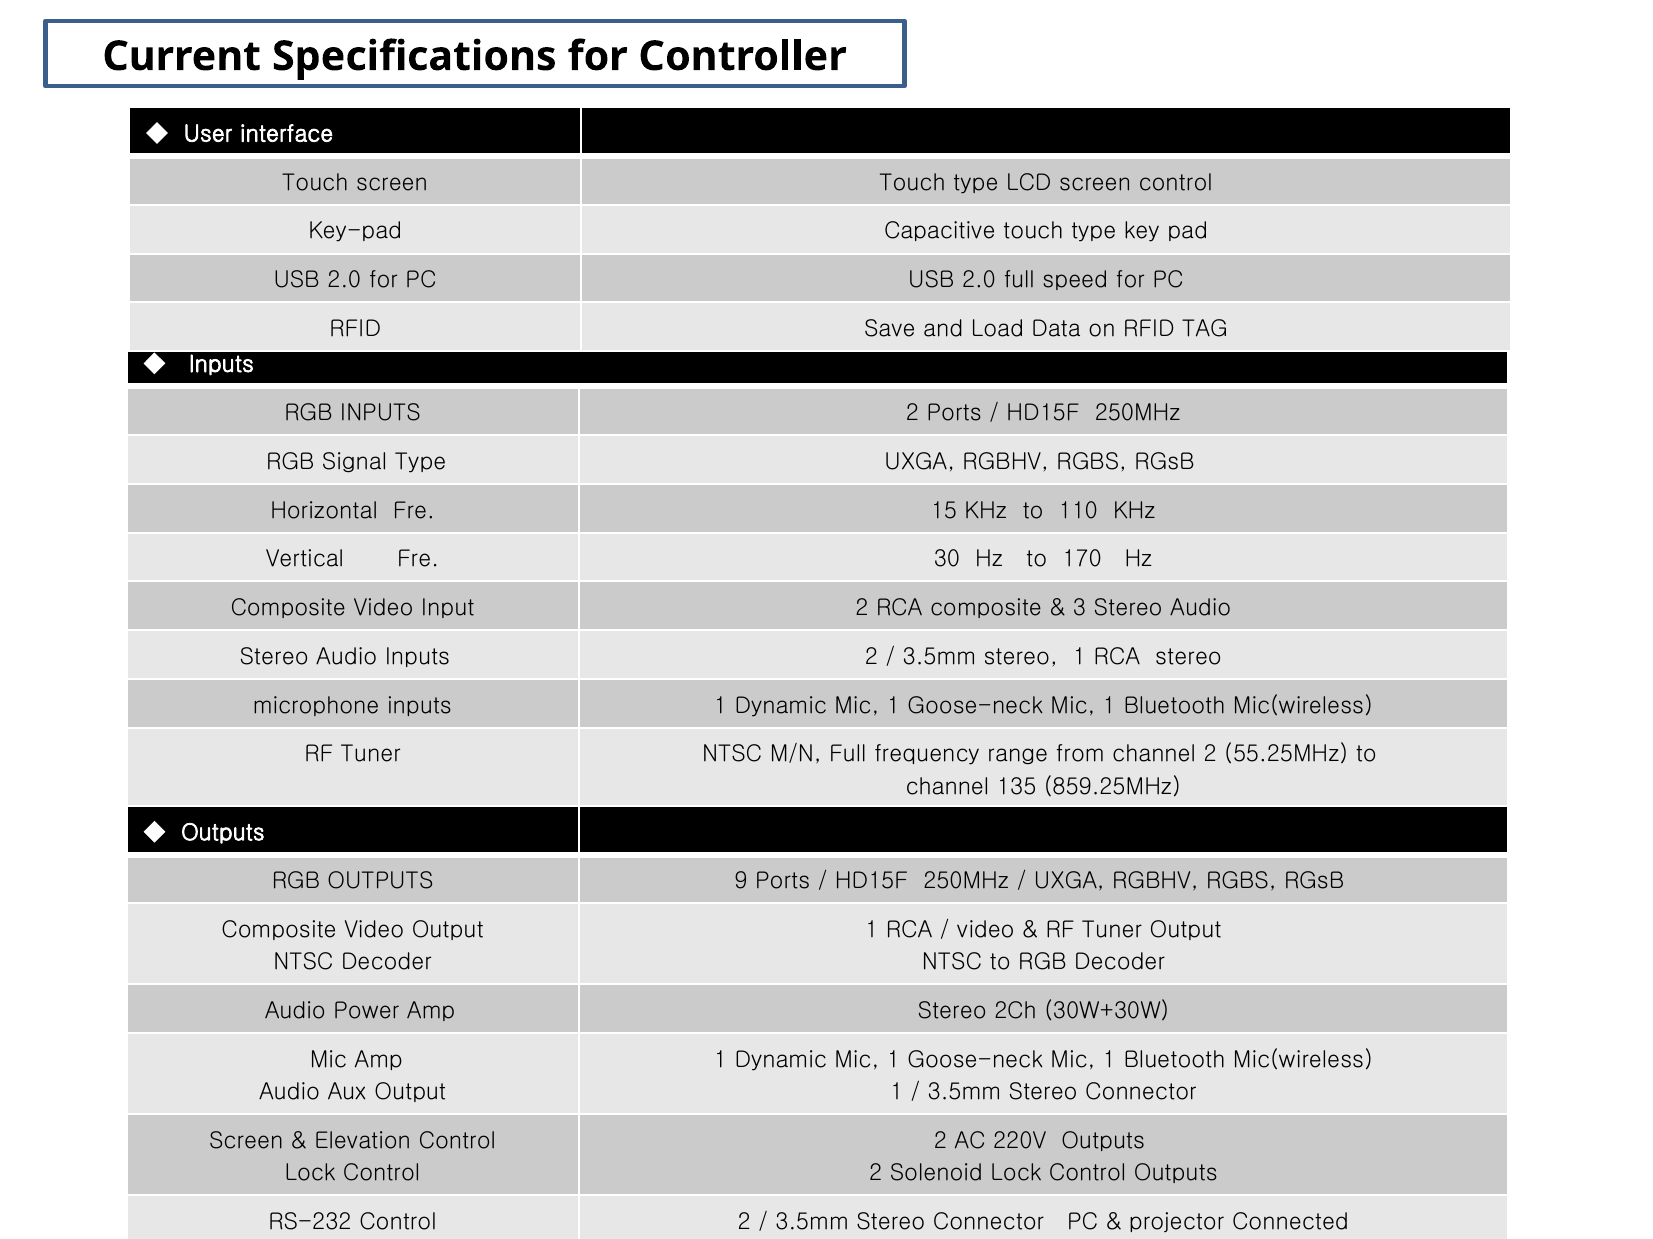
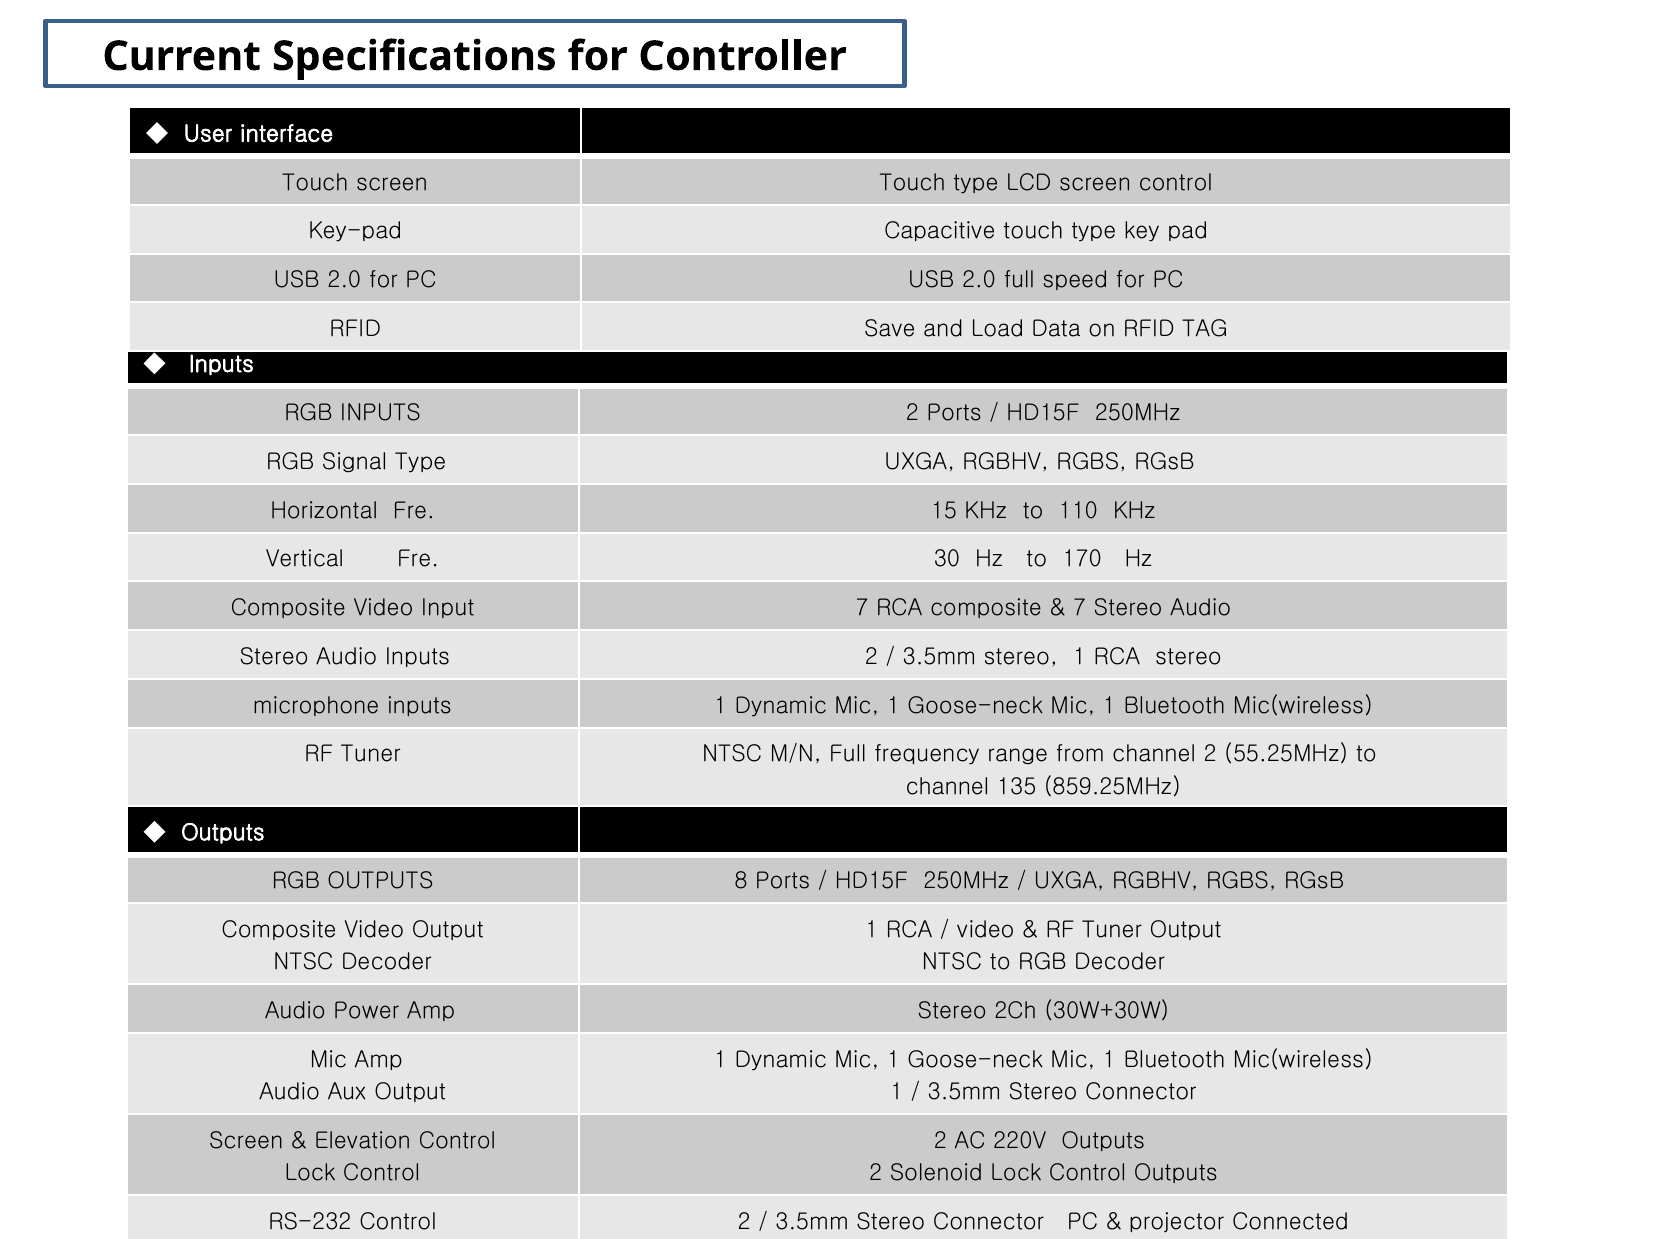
Input 2: 2 -> 7
3 at (1080, 608): 3 -> 7
9: 9 -> 8
